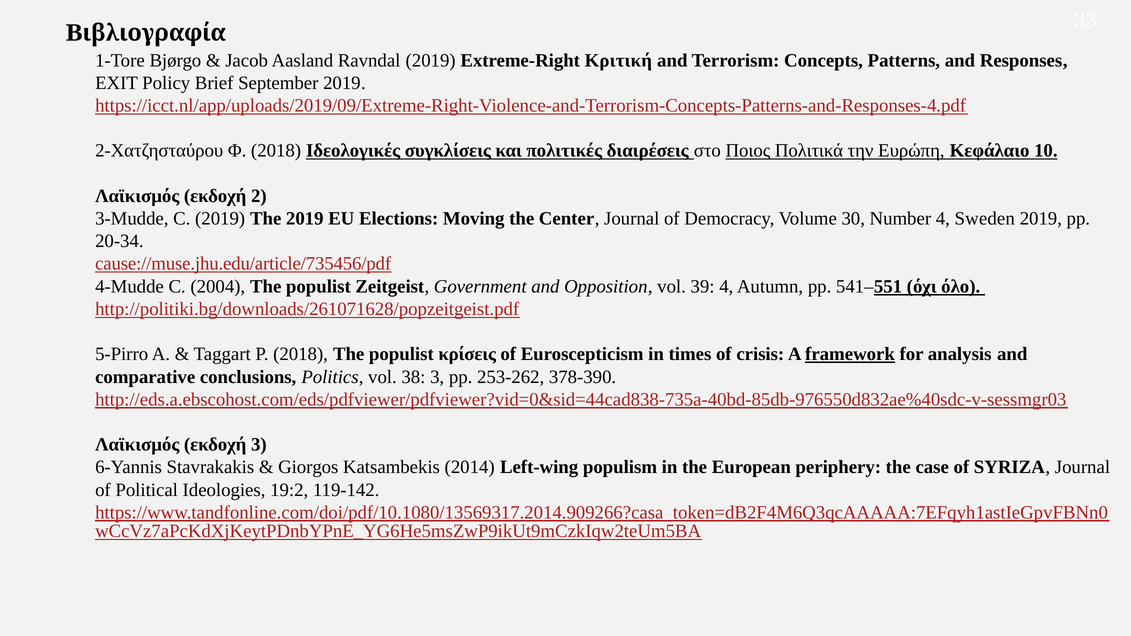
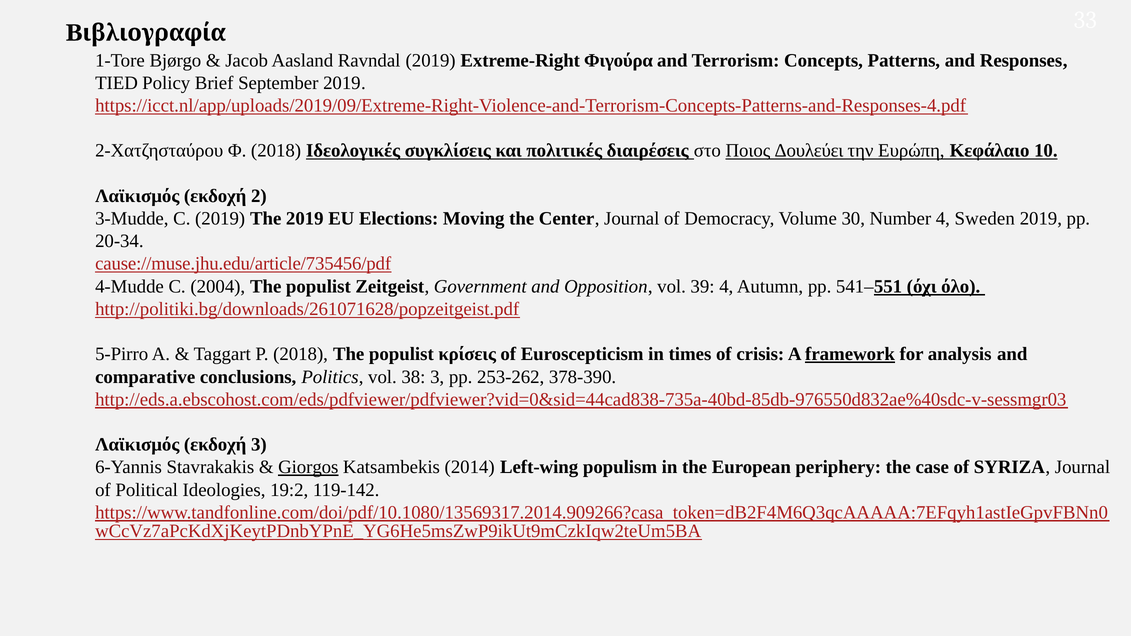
Κριτική: Κριτική -> Φιγούρα
EXIT: EXIT -> TIED
Πολιτικά: Πολιτικά -> Δουλεύει
Giorgos underline: none -> present
